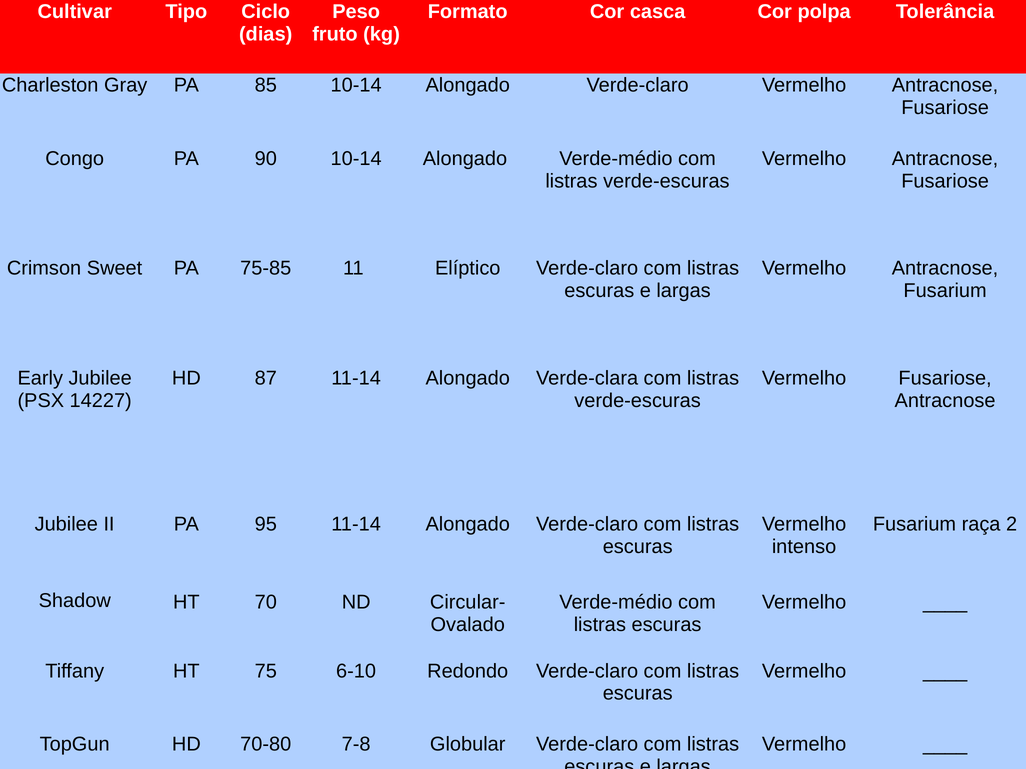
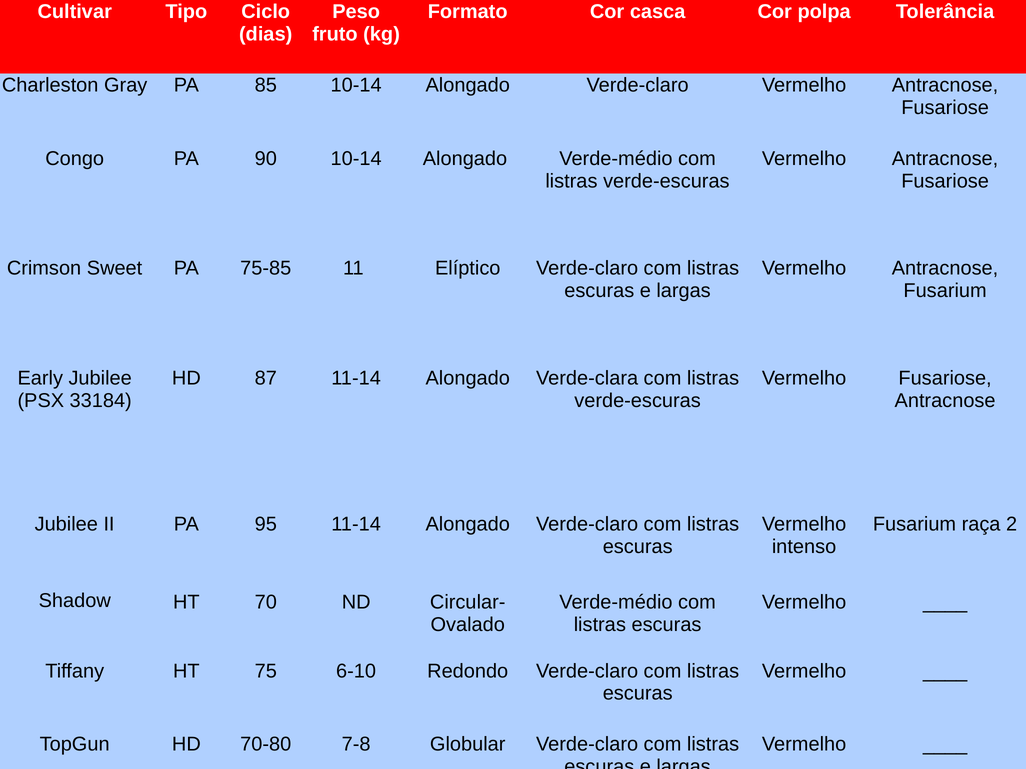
14227: 14227 -> 33184
